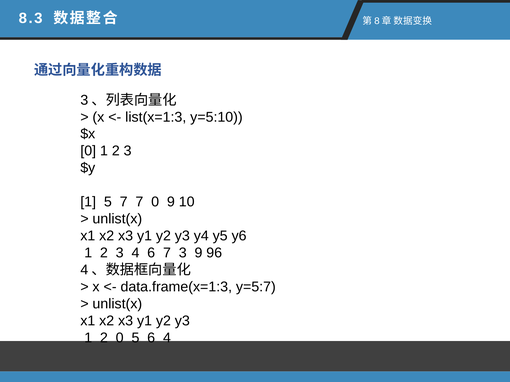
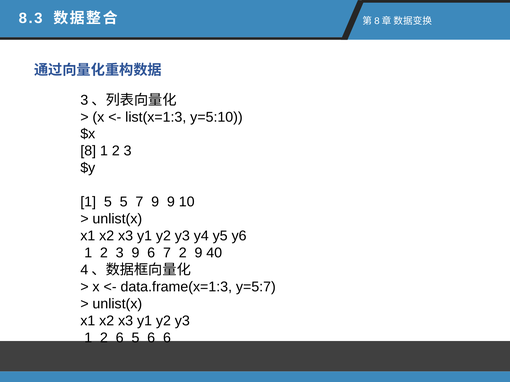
0 at (88, 151): 0 -> 8
5 7: 7 -> 5
7 0: 0 -> 9
3 4: 4 -> 9
7 3: 3 -> 2
96: 96 -> 40
2 0: 0 -> 6
6 4: 4 -> 6
